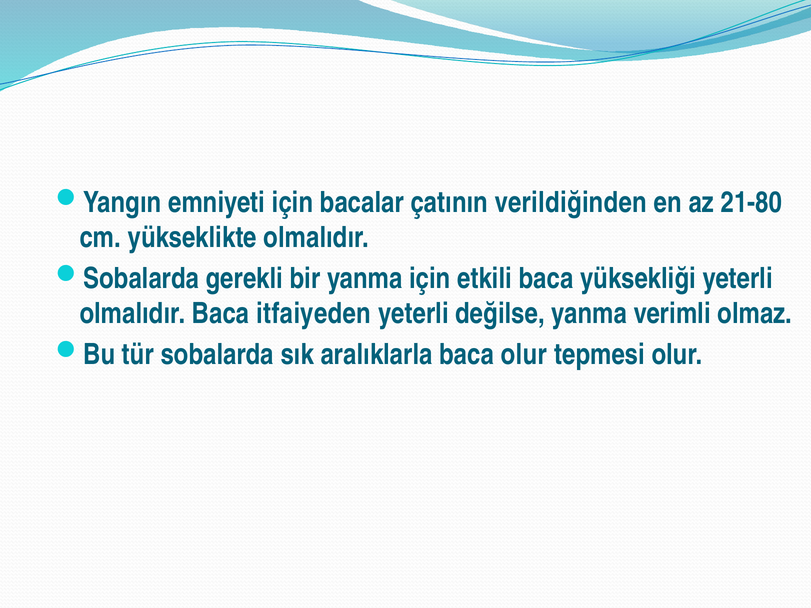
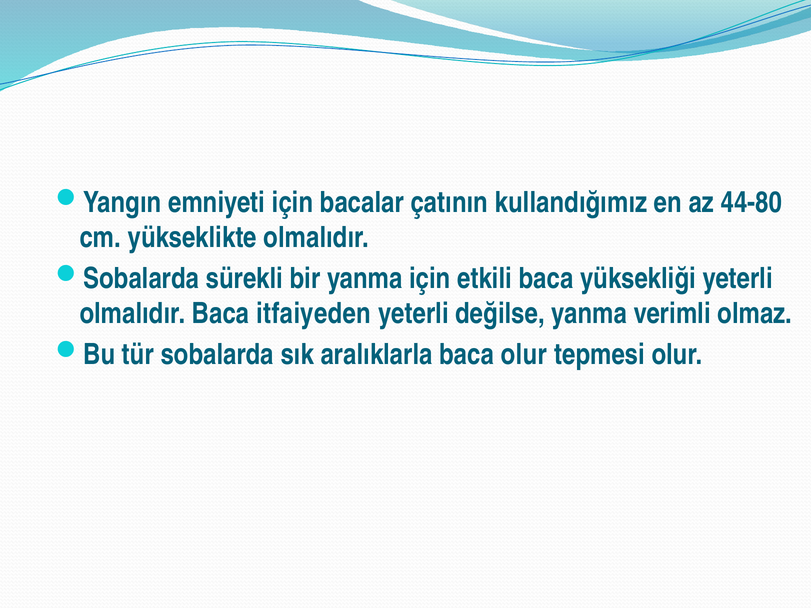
verildiğinden: verildiğinden -> kullandığımız
21-80: 21-80 -> 44-80
gerekli: gerekli -> sürekli
